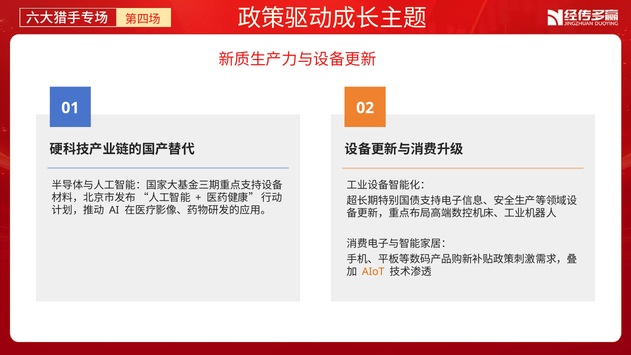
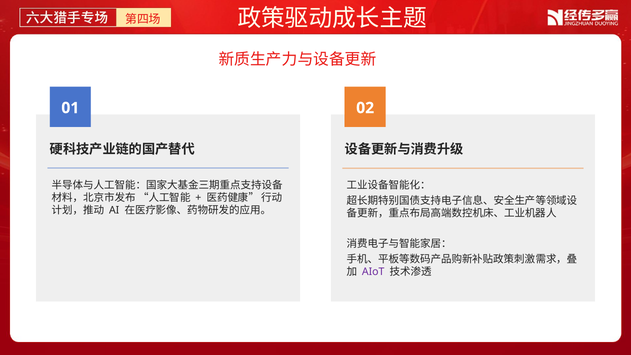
AIoT colour: orange -> purple
